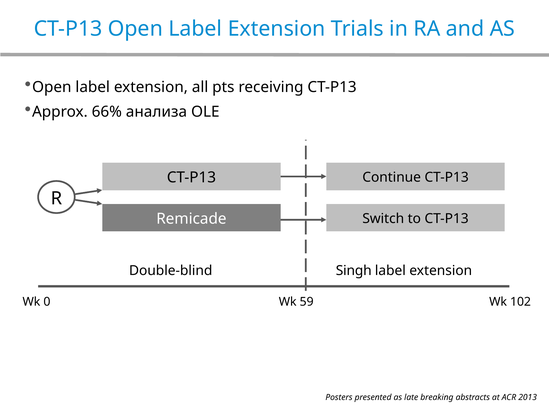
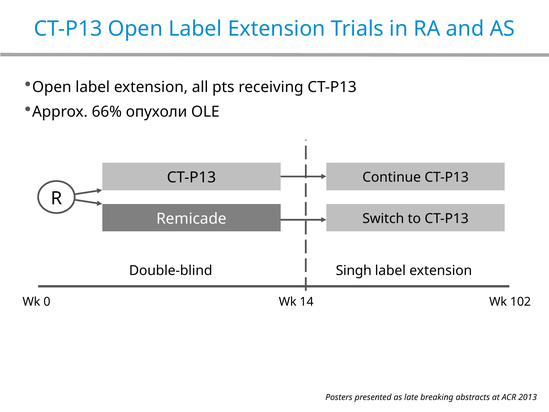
анализа: анализа -> опухоли
59: 59 -> 14
